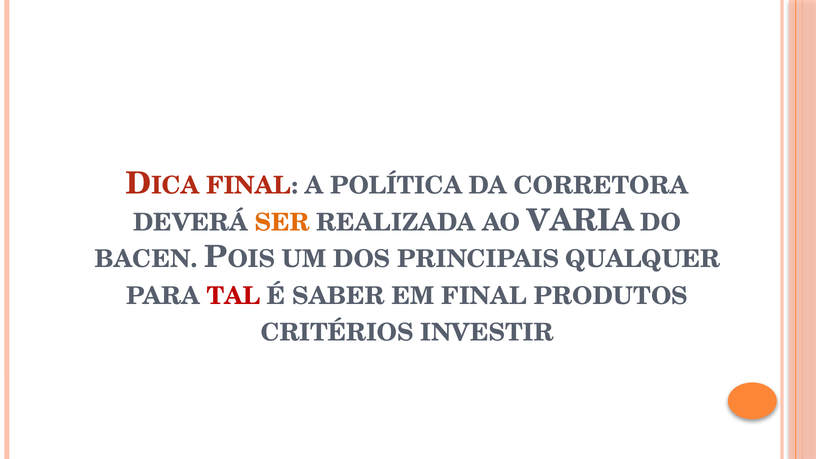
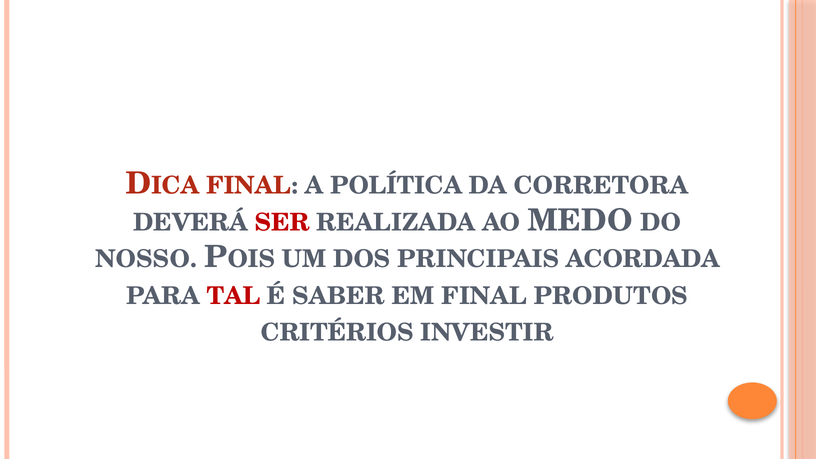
SER colour: orange -> red
VARIA: VARIA -> MEDO
BACEN: BACEN -> NOSSO
QUALQUER: QUALQUER -> ACORDADA
